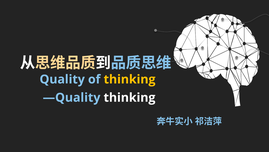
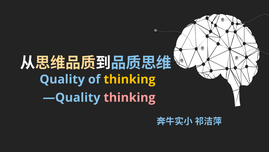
thinking at (129, 97) colour: white -> pink
